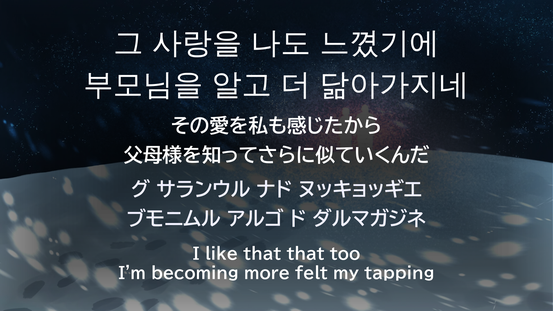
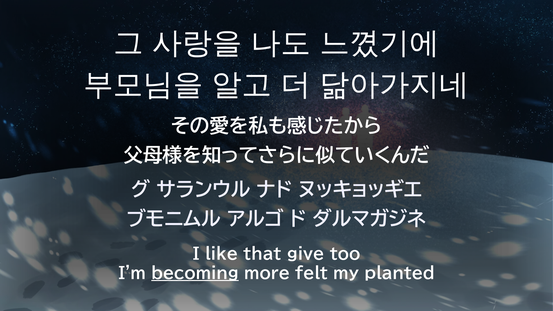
that that: that -> give
becoming underline: none -> present
tapping: tapping -> planted
